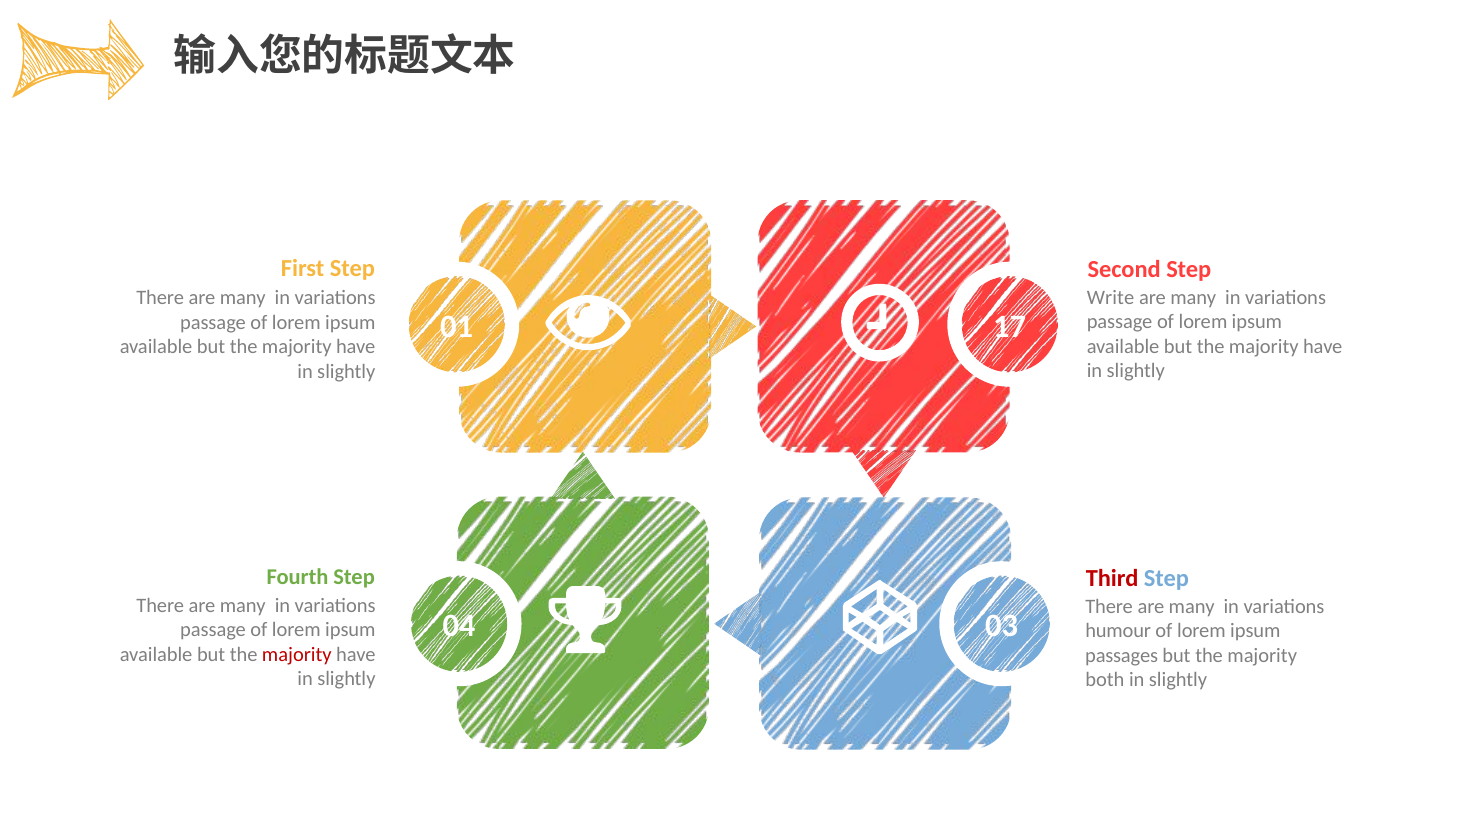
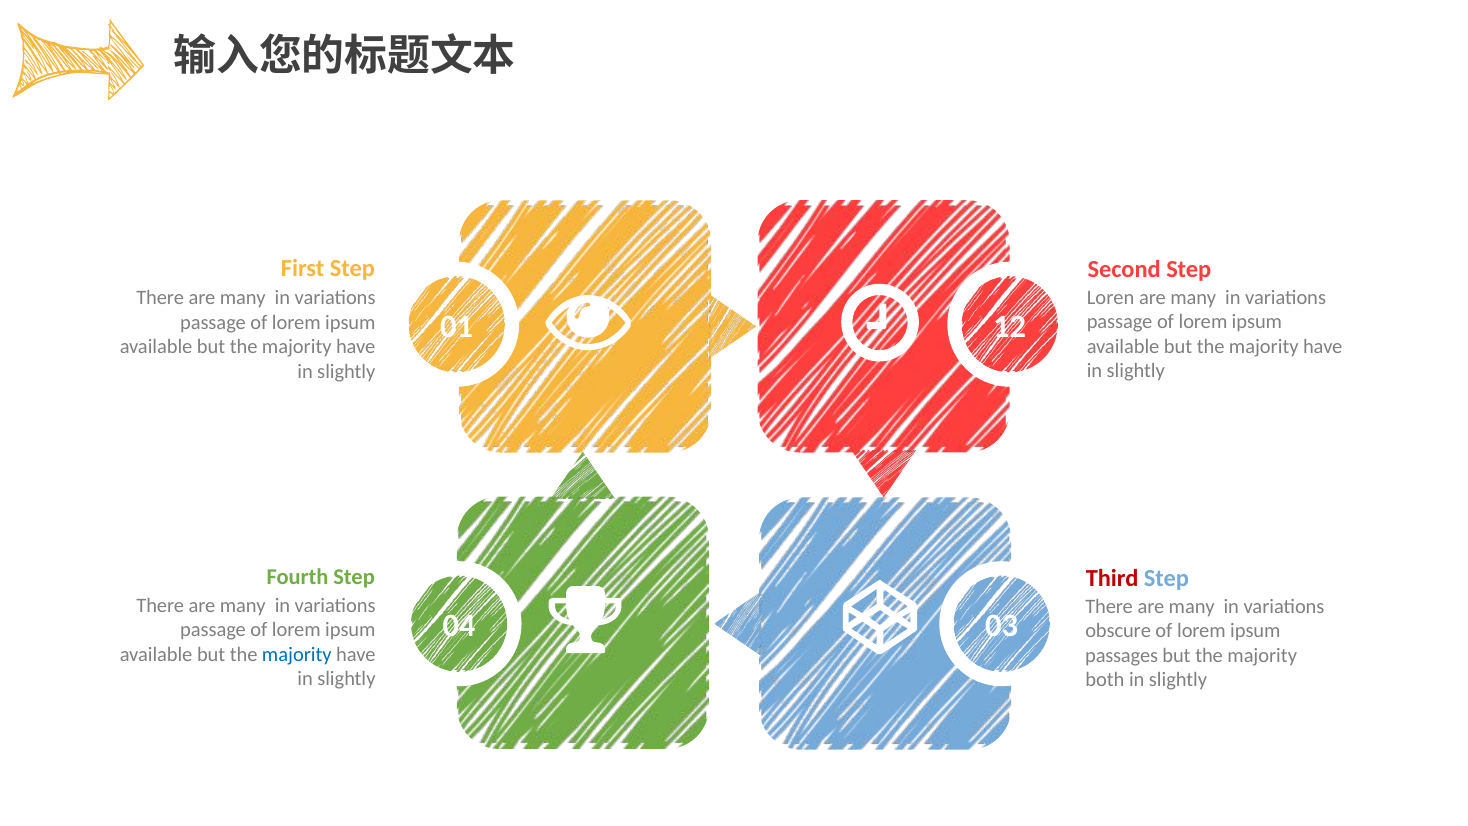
Write: Write -> Loren
17: 17 -> 12
humour: humour -> obscure
majority at (297, 654) colour: red -> blue
